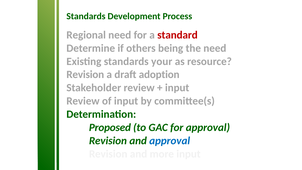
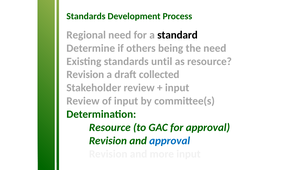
standard colour: red -> black
your: your -> until
adoption: adoption -> collected
Proposed at (110, 127): Proposed -> Resource
